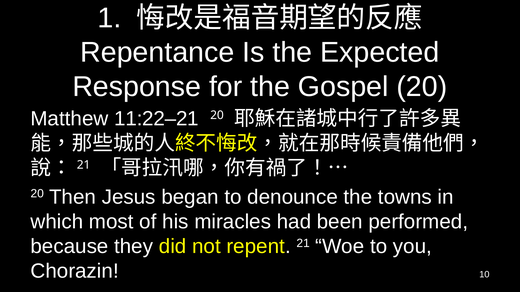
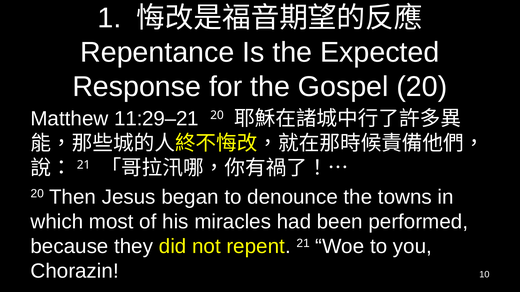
11:22–21: 11:22–21 -> 11:29–21
